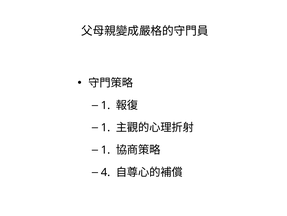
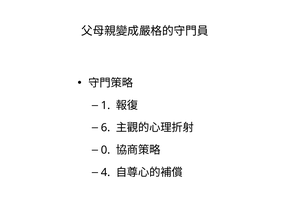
1 at (106, 127): 1 -> 6
1 at (106, 150): 1 -> 0
